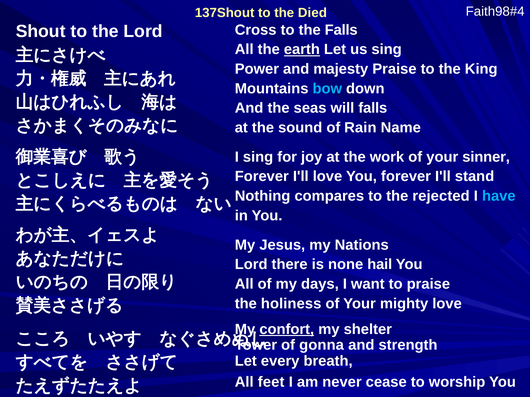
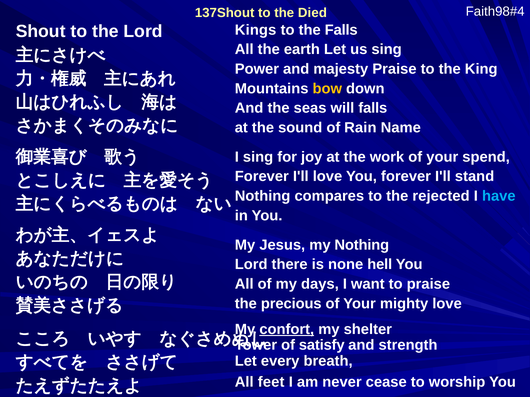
Cross: Cross -> Kings
earth underline: present -> none
bow colour: light blue -> yellow
sinner: sinner -> spend
my Nations: Nations -> Nothing
hail: hail -> hell
holiness: holiness -> precious
gonna: gonna -> satisfy
